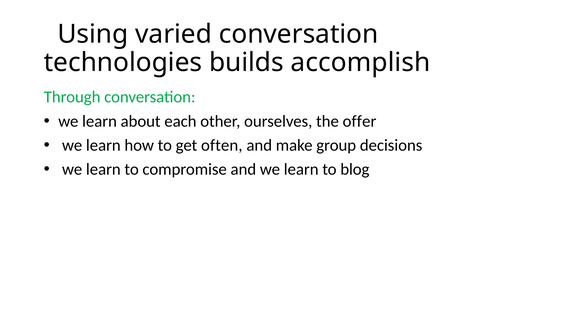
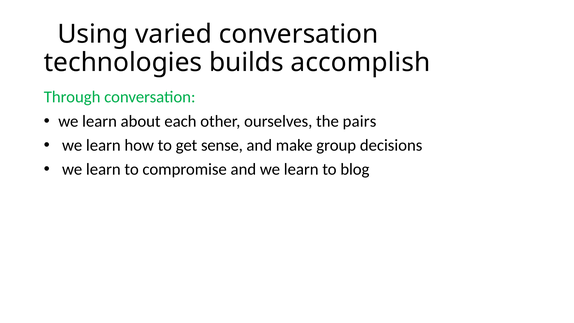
offer: offer -> pairs
often: often -> sense
